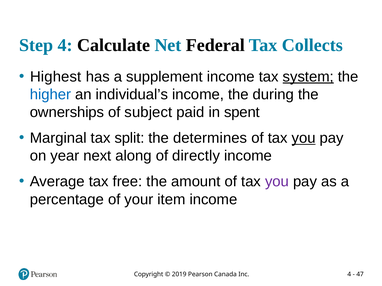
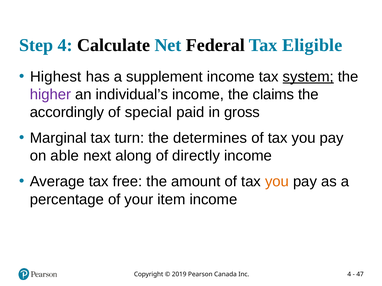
Collects: Collects -> Eligible
higher colour: blue -> purple
during: during -> claims
ownerships: ownerships -> accordingly
subject: subject -> special
spent: spent -> gross
split: split -> turn
you at (304, 138) underline: present -> none
year: year -> able
you at (277, 182) colour: purple -> orange
